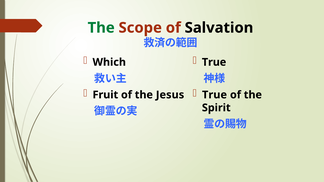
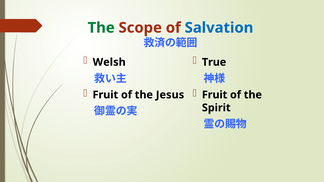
Salvation colour: black -> blue
Which: Which -> Welsh
True at (215, 95): True -> Fruit
